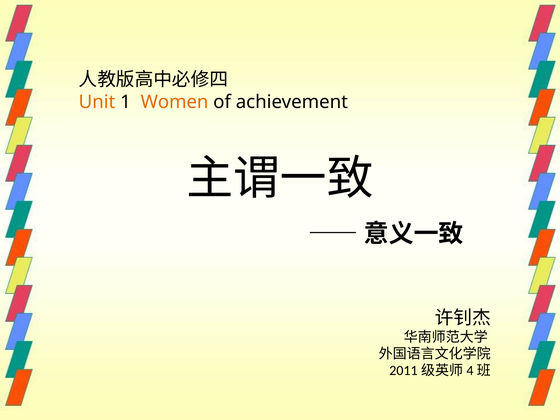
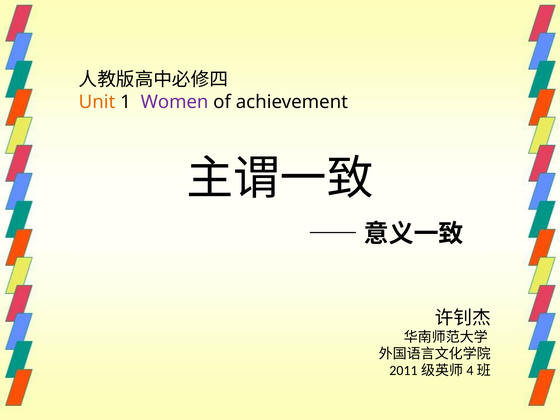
Women colour: orange -> purple
